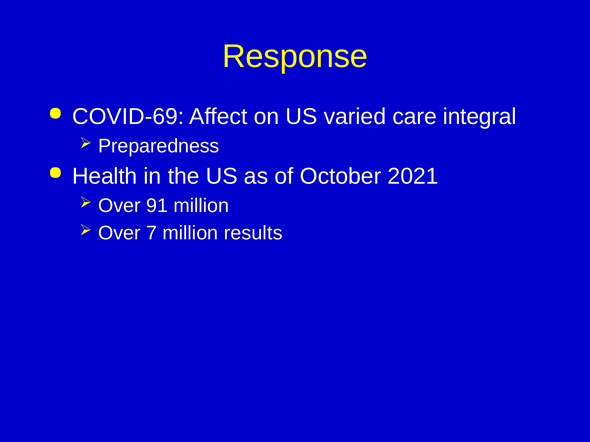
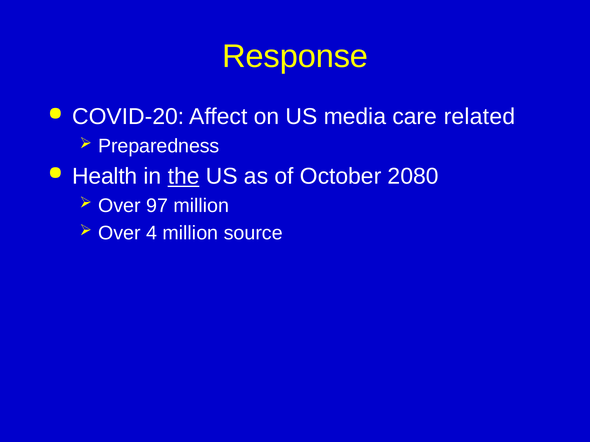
COVID-69: COVID-69 -> COVID-20
varied: varied -> media
integral: integral -> related
the underline: none -> present
2021: 2021 -> 2080
91: 91 -> 97
7: 7 -> 4
results: results -> source
